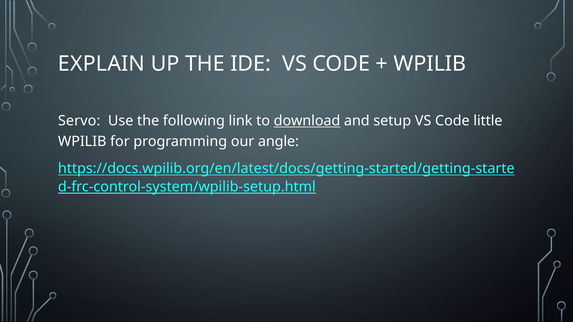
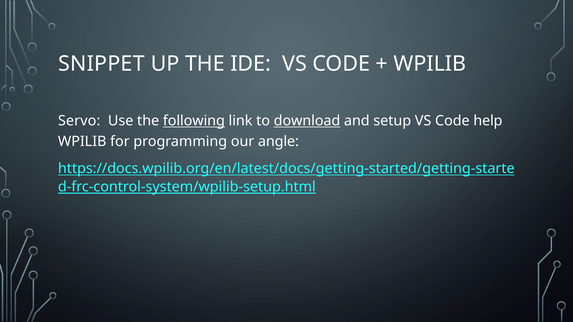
EXPLAIN: EXPLAIN -> SNIPPET
following underline: none -> present
little: little -> help
